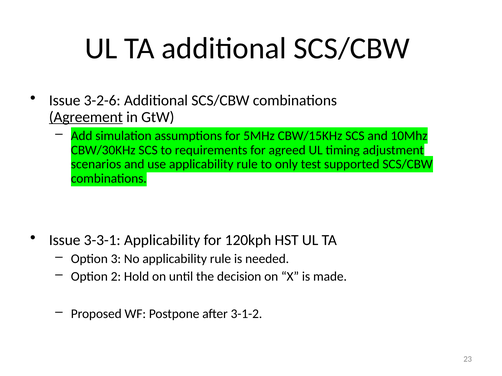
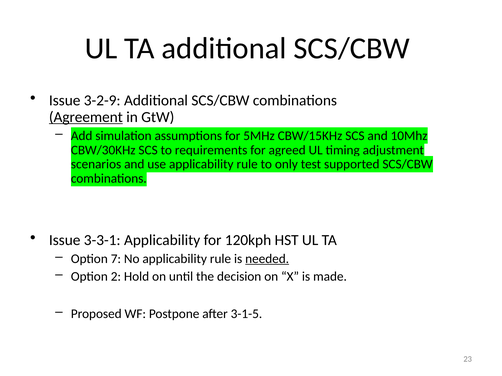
3-2-6: 3-2-6 -> 3-2-9
3: 3 -> 7
needed underline: none -> present
3-1-2: 3-1-2 -> 3-1-5
